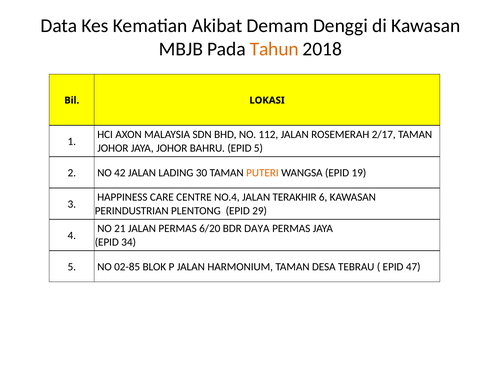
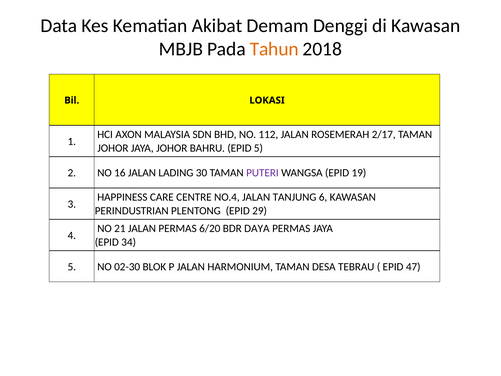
42: 42 -> 16
PUTERI colour: orange -> purple
TERAKHIR: TERAKHIR -> TANJUNG
02-85: 02-85 -> 02-30
